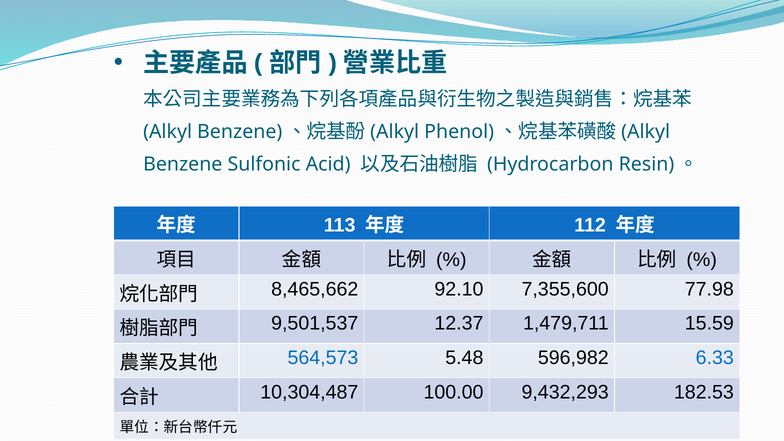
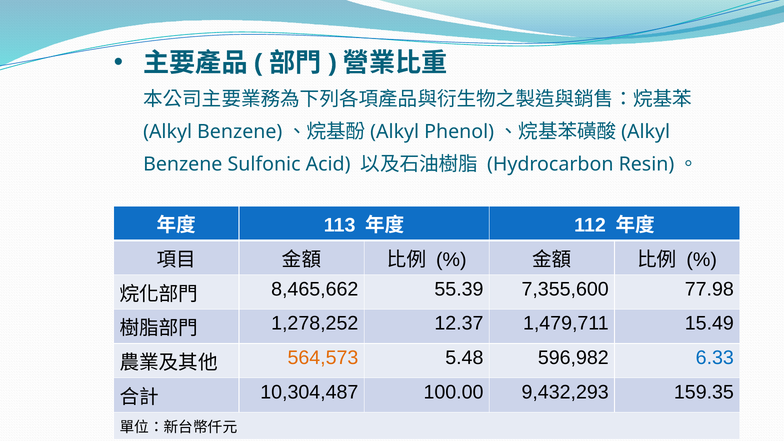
92.10: 92.10 -> 55.39
9,501,537: 9,501,537 -> 1,278,252
15.59: 15.59 -> 15.49
564,573 colour: blue -> orange
182.53: 182.53 -> 159.35
